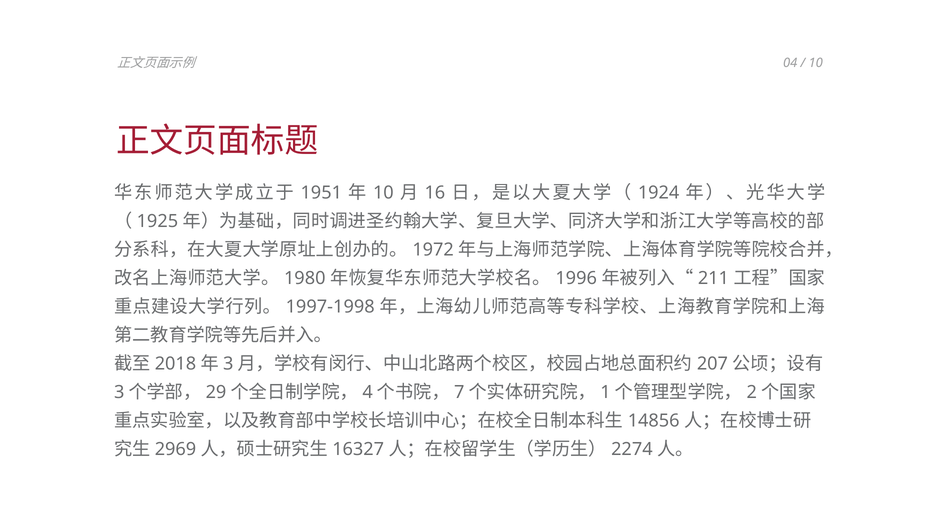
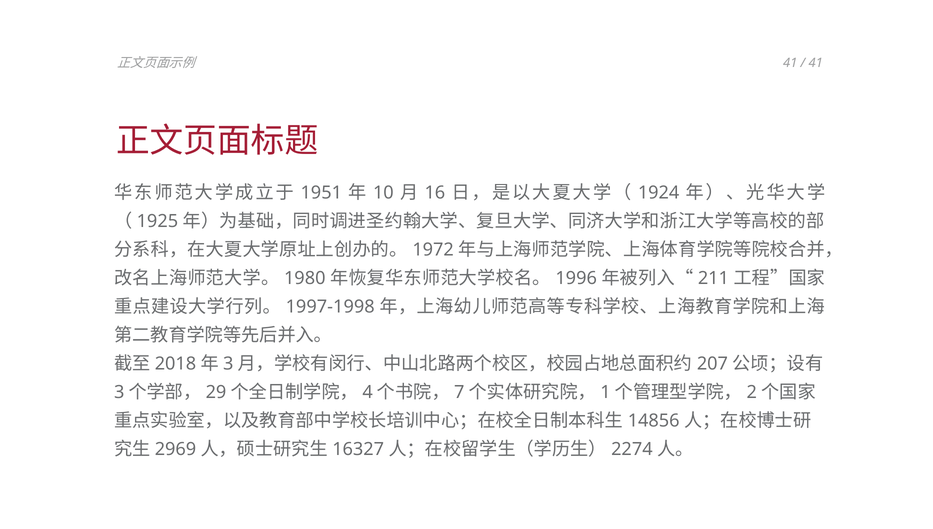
04 at (790, 63): 04 -> 41
10 at (816, 63): 10 -> 41
